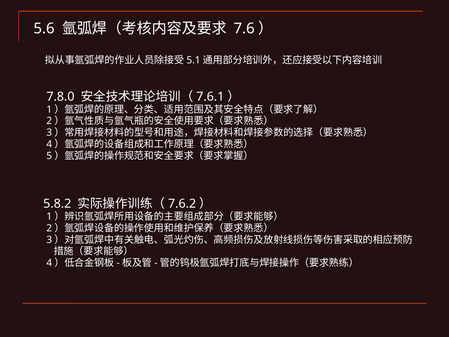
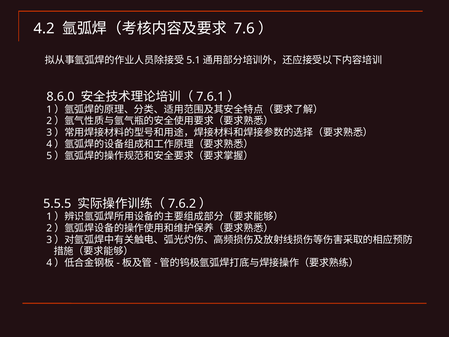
5.6: 5.6 -> 4.2
7.8.0: 7.8.0 -> 8.6.0
5.8.2: 5.8.2 -> 5.5.5
